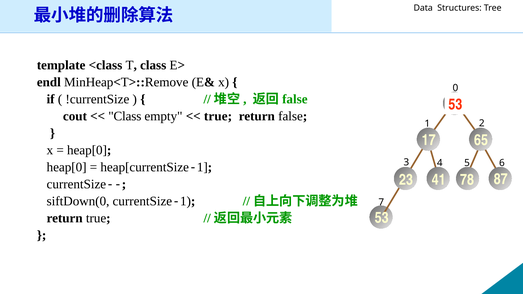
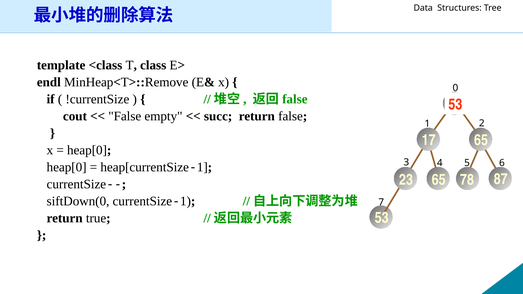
Class at (125, 116): Class -> False
true at (218, 116): true -> succ
23 41: 41 -> 65
